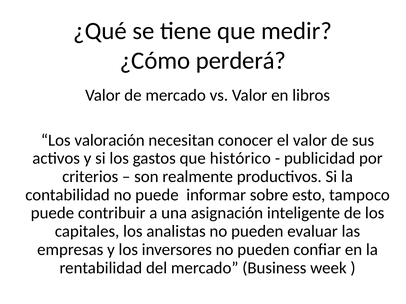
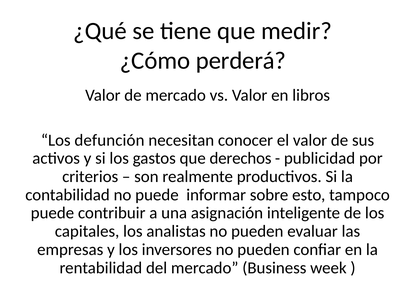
valoración: valoración -> defunción
histórico: histórico -> derechos
